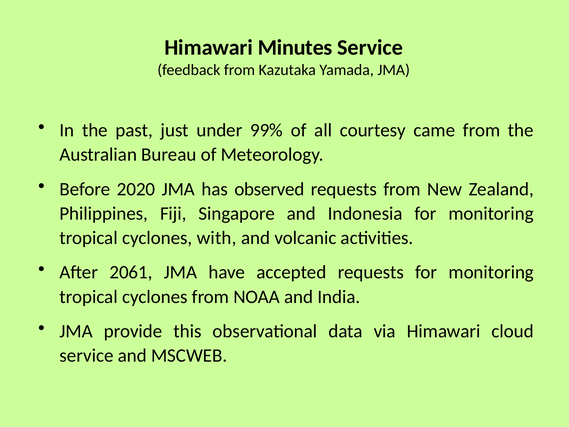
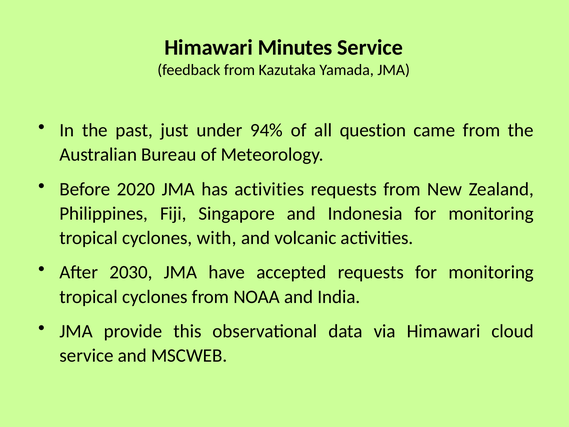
99%: 99% -> 94%
courtesy: courtesy -> question
has observed: observed -> activities
2061: 2061 -> 2030
